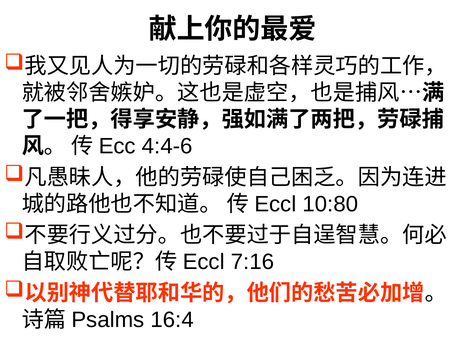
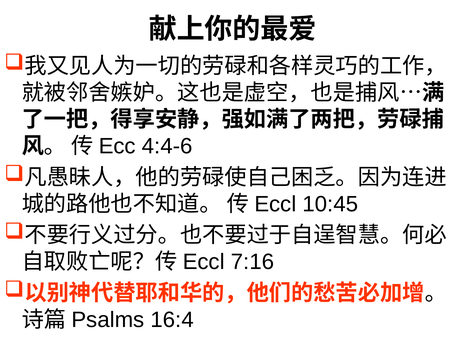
10:80: 10:80 -> 10:45
